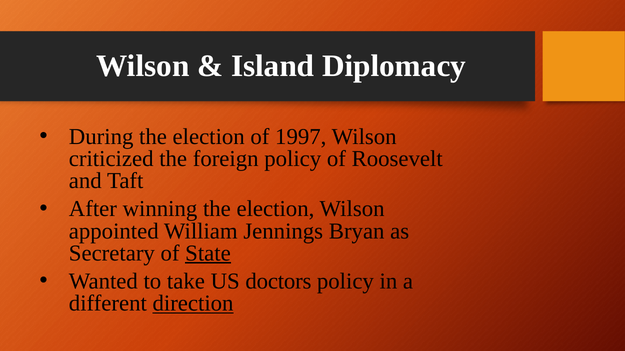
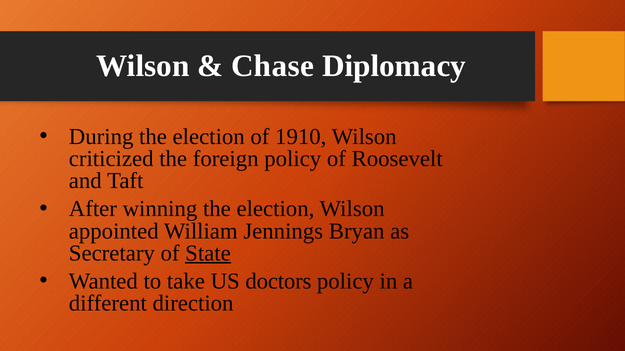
Island: Island -> Chase
1997: 1997 -> 1910
direction underline: present -> none
